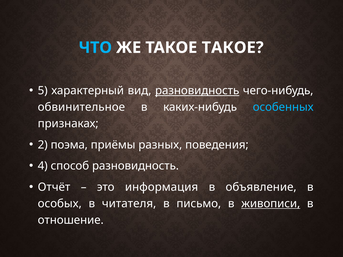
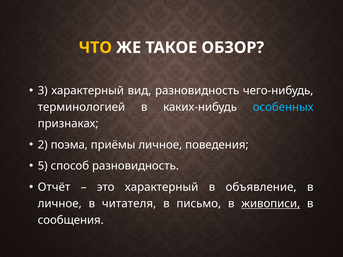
ЧТО colour: light blue -> yellow
ТАКОЕ ТАКОЕ: ТАКОЕ -> ОБЗОР
5: 5 -> 3
разновидность at (197, 91) underline: present -> none
обвинительное: обвинительное -> терминологией
приёмы разных: разных -> личное
4: 4 -> 5
это информация: информация -> характерный
особых at (60, 204): особых -> личное
отношение: отношение -> сообщения
